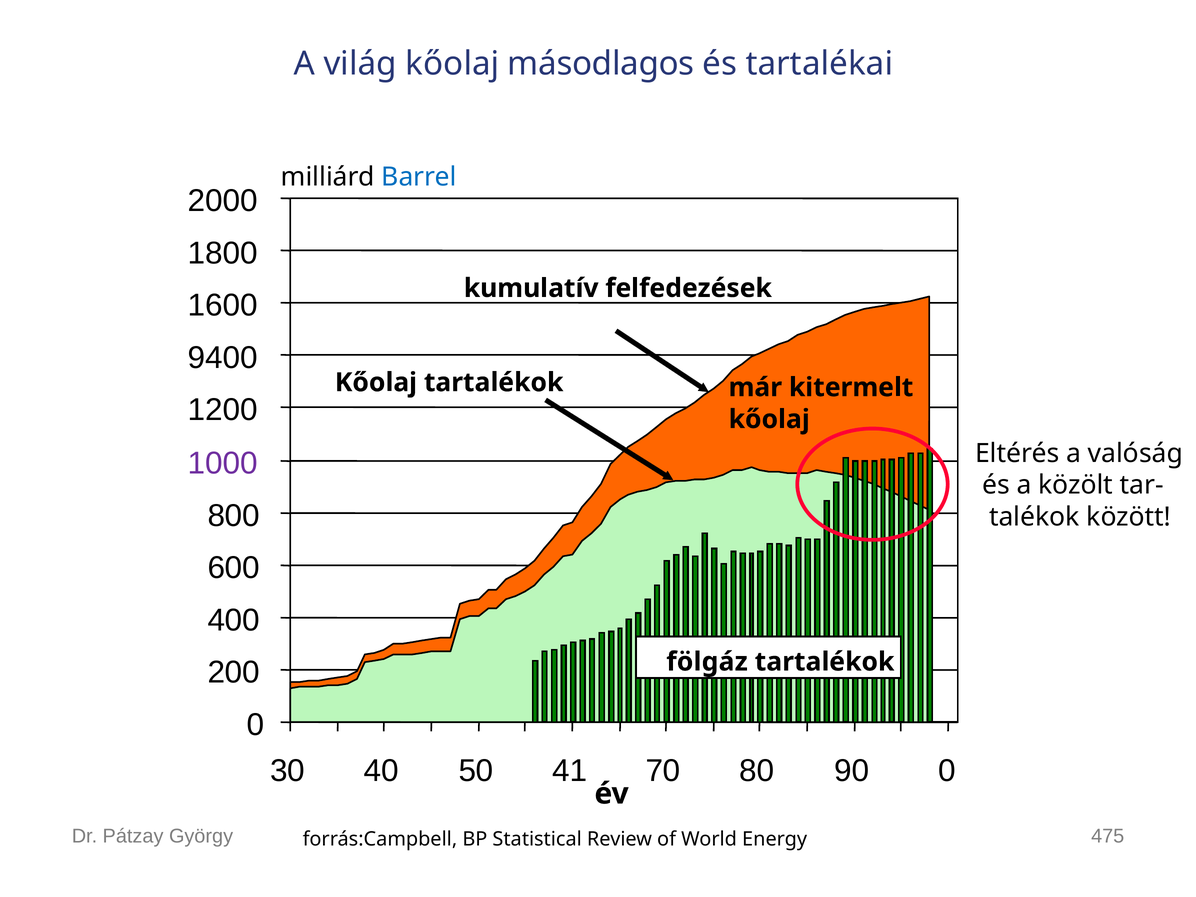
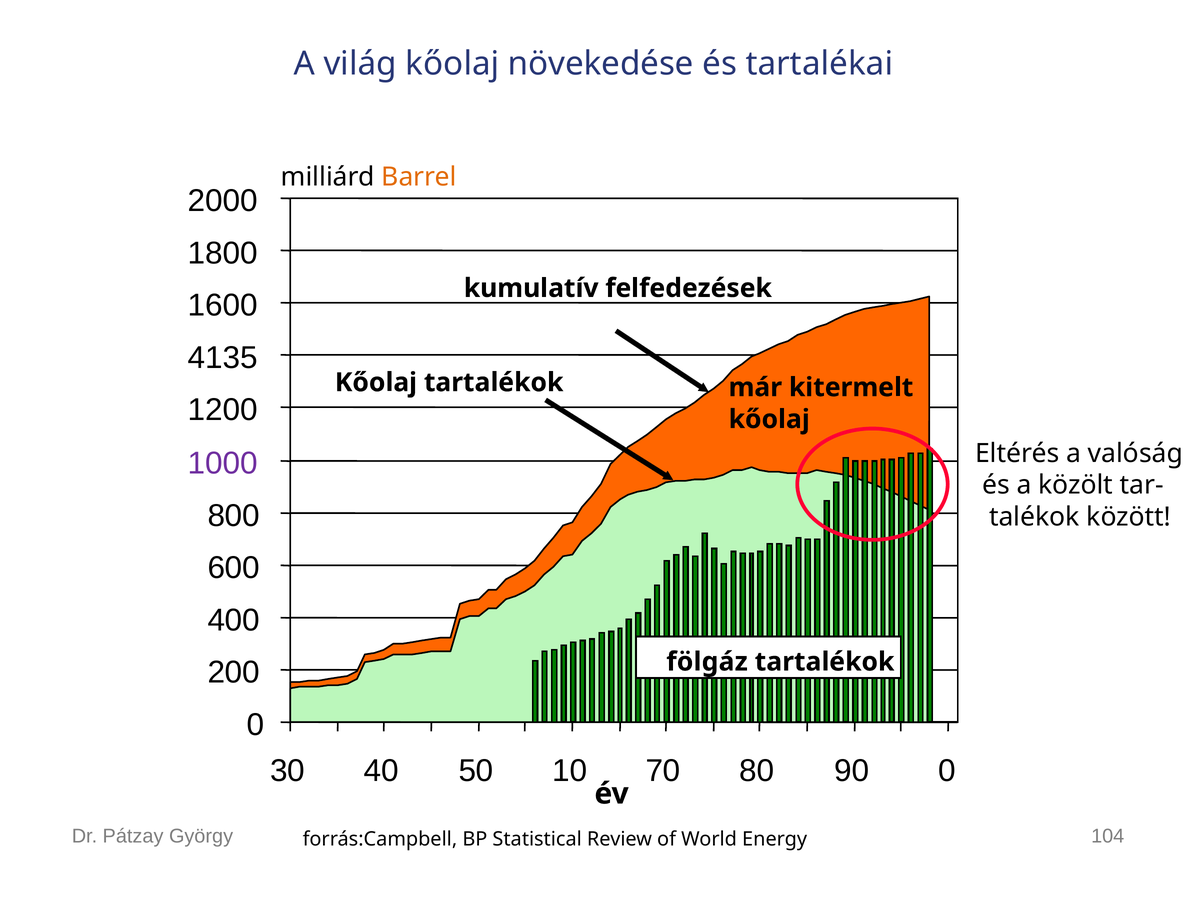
másodlagos: másodlagos -> növekedése
Barrel colour: blue -> orange
9400: 9400 -> 4135
41: 41 -> 10
475: 475 -> 104
